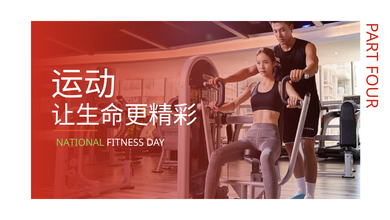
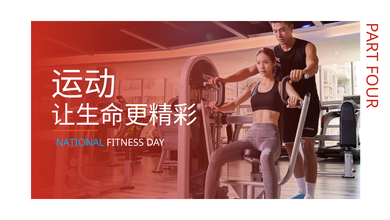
NATIONAL colour: light green -> light blue
